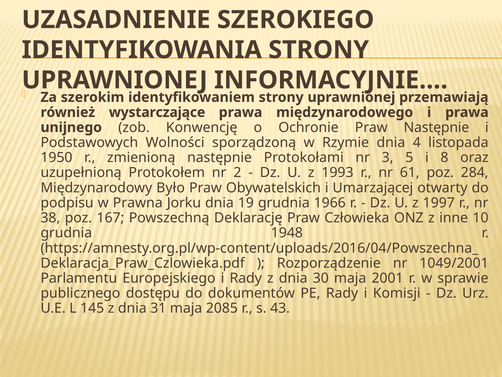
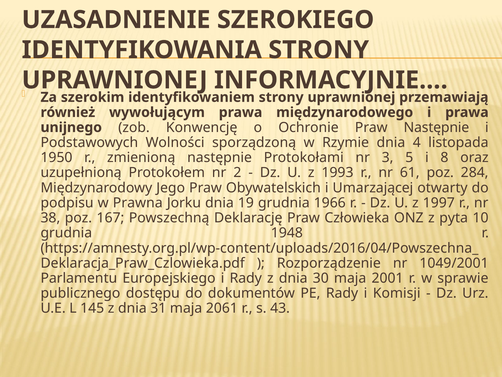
wystarczające: wystarczające -> wywołującym
Było: Było -> Jego
inne: inne -> pyta
2085: 2085 -> 2061
